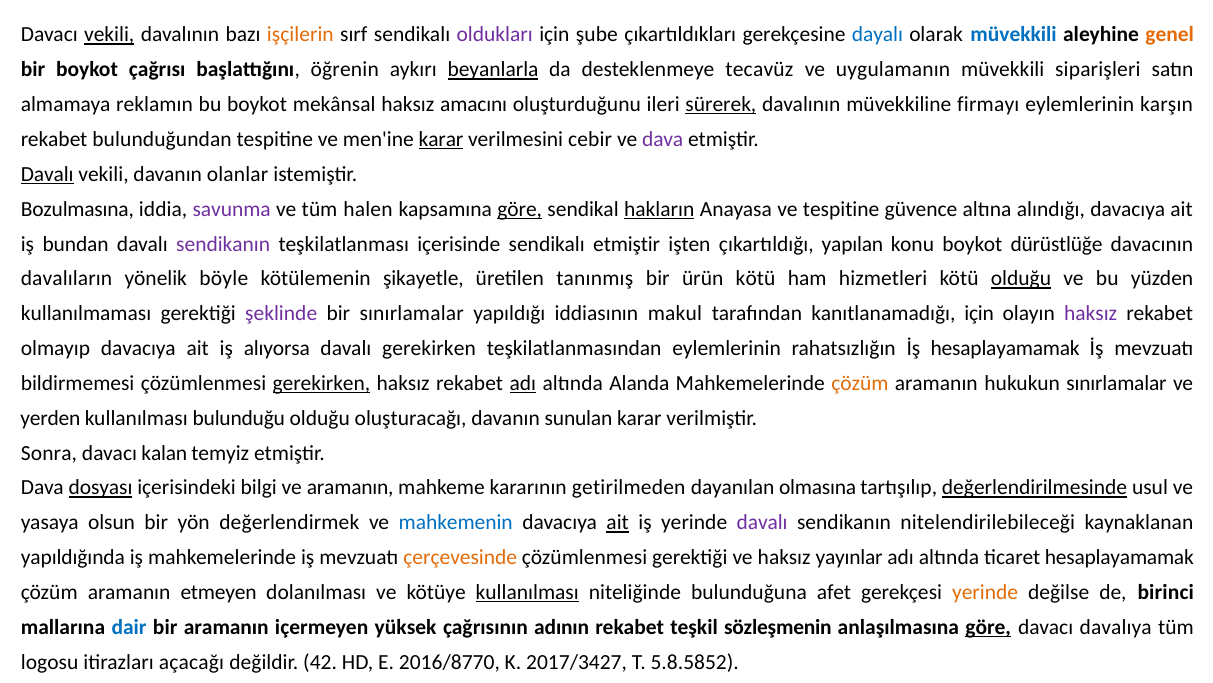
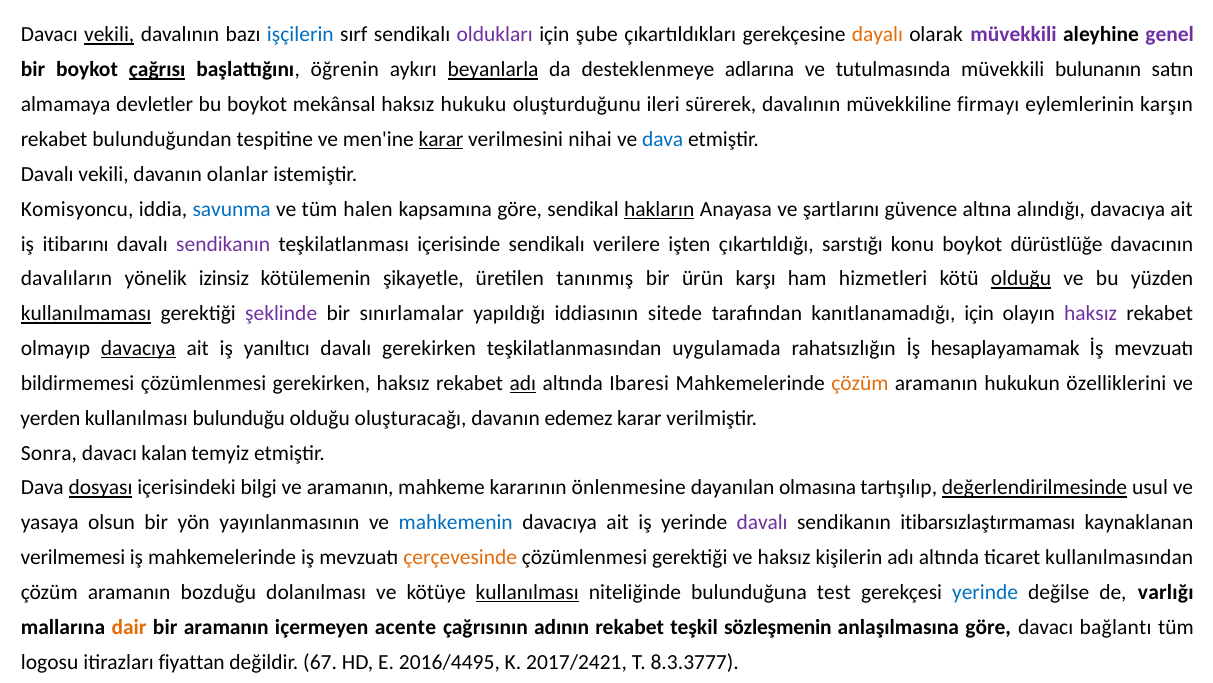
işçilerin colour: orange -> blue
dayalı colour: blue -> orange
müvekkili at (1014, 35) colour: blue -> purple
genel colour: orange -> purple
çağrısı underline: none -> present
tecavüz: tecavüz -> adlarına
uygulamanın: uygulamanın -> tutulmasında
siparişleri: siparişleri -> bulunanın
reklamın: reklamın -> devletler
amacını: amacını -> hukuku
sürerek underline: present -> none
cebir: cebir -> nihai
dava at (663, 139) colour: purple -> blue
Davalı at (47, 174) underline: present -> none
Bozulmasına: Bozulmasına -> Komisyoncu
savunma colour: purple -> blue
göre at (520, 209) underline: present -> none
ve tespitine: tespitine -> şartlarını
bundan: bundan -> itibarını
sendikalı etmiştir: etmiştir -> verilere
yapılan: yapılan -> sarstığı
böyle: böyle -> izinsiz
ürün kötü: kötü -> karşı
kullanılmaması underline: none -> present
makul: makul -> sitede
davacıya at (138, 348) underline: none -> present
alıyorsa: alıyorsa -> yanıltıcı
teşkilatlanmasından eylemlerinin: eylemlerinin -> uygulamada
gerekirken at (321, 383) underline: present -> none
Alanda: Alanda -> Ibaresi
hukukun sınırlamalar: sınırlamalar -> özelliklerini
sunulan: sunulan -> edemez
getirilmeden: getirilmeden -> önlenmesine
değerlendirmek: değerlendirmek -> yayınlanmasının
ait at (618, 522) underline: present -> none
nitelendirilebileceği: nitelendirilebileceği -> itibarsızlaştırmaması
yapıldığında: yapıldığında -> verilmemesi
yayınlar: yayınlar -> kişilerin
ticaret hesaplayamamak: hesaplayamamak -> kullanılmasından
etmeyen: etmeyen -> bozduğu
afet: afet -> test
yerinde at (985, 592) colour: orange -> blue
birinci: birinci -> varlığı
dair colour: blue -> orange
yüksek: yüksek -> acente
göre at (988, 627) underline: present -> none
davalıya: davalıya -> bağlantı
açacağı: açacağı -> fiyattan
42: 42 -> 67
2016/8770: 2016/8770 -> 2016/4495
2017/3427: 2017/3427 -> 2017/2421
5.8.5852: 5.8.5852 -> 8.3.3777
